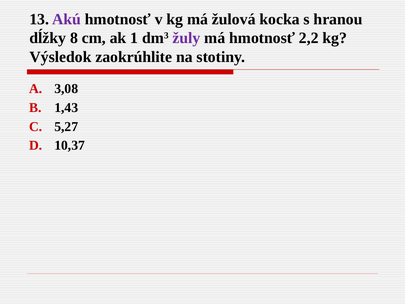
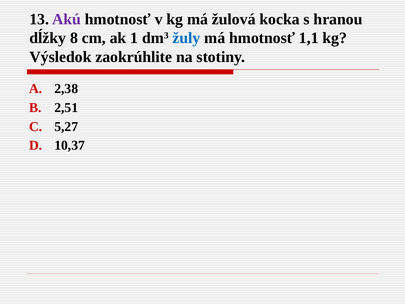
žuly colour: purple -> blue
2,2: 2,2 -> 1,1
3,08: 3,08 -> 2,38
1,43: 1,43 -> 2,51
